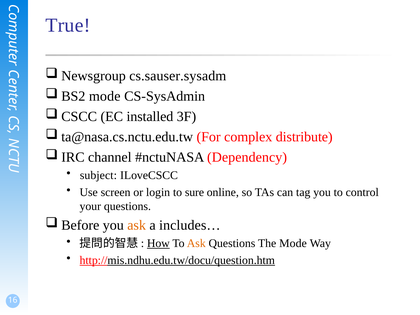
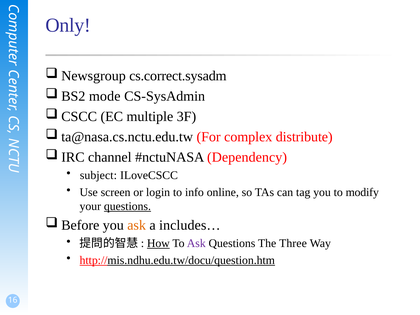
True: True -> Only
cs.sauser.sysadm: cs.sauser.sysadm -> cs.correct.sysadm
installed: installed -> multiple
sure: sure -> info
control: control -> modify
questions at (127, 206) underline: none -> present
Ask at (196, 243) colour: orange -> purple
The Mode: Mode -> Three
